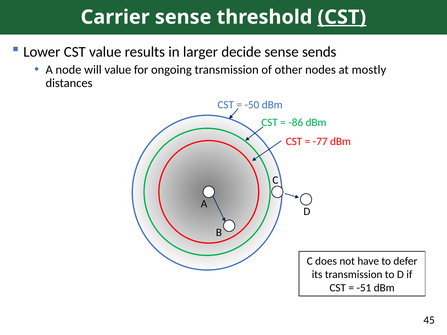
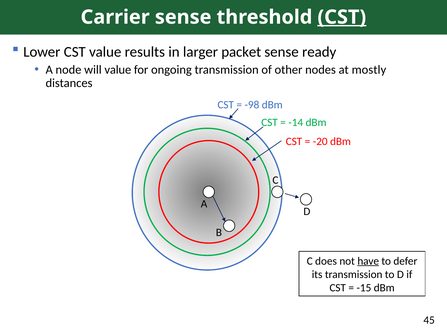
decide: decide -> packet
sends: sends -> ready
-50: -50 -> -98
-86: -86 -> -14
-77: -77 -> -20
have underline: none -> present
-51: -51 -> -15
